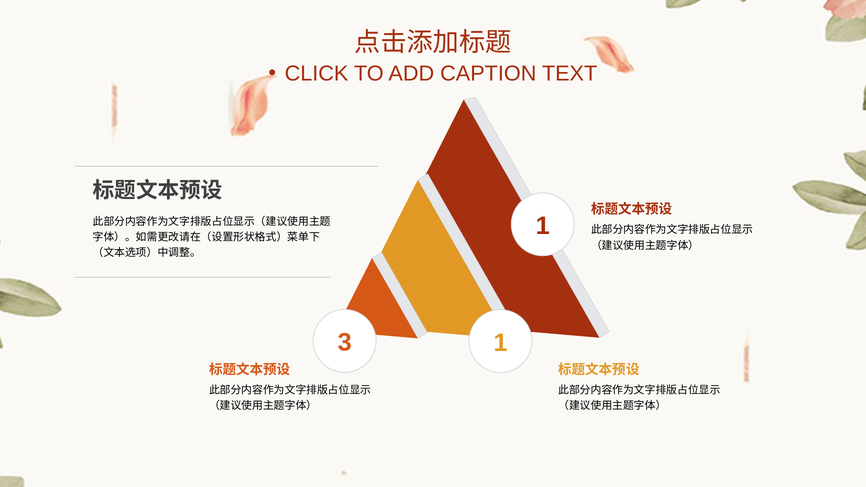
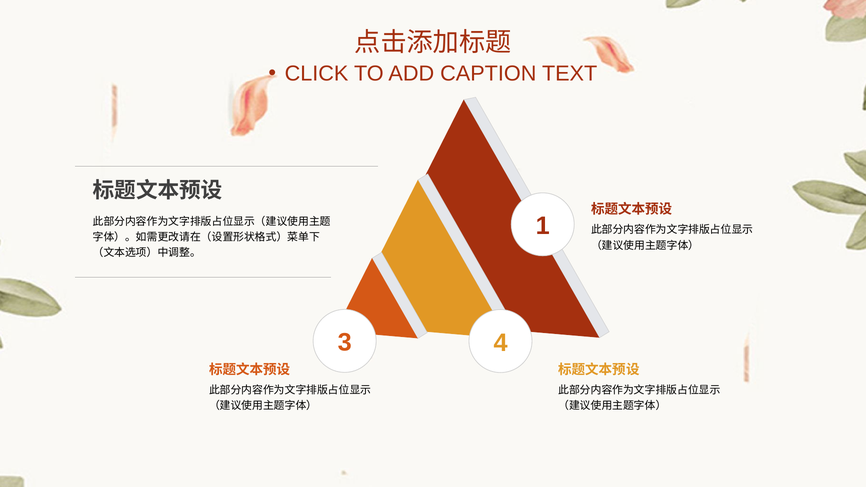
3 1: 1 -> 4
